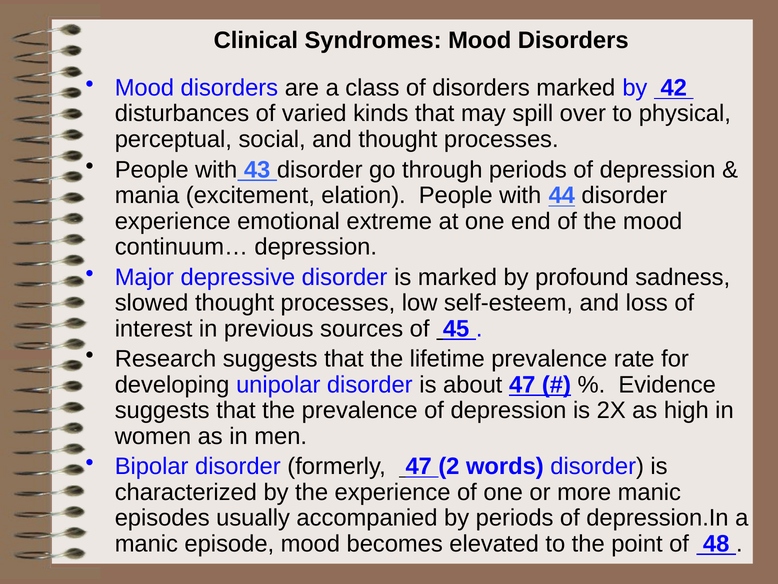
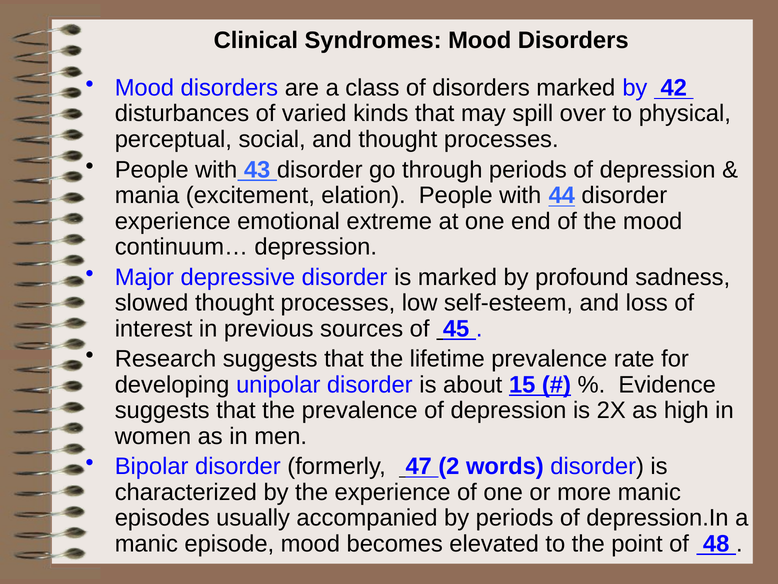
about 47: 47 -> 15
